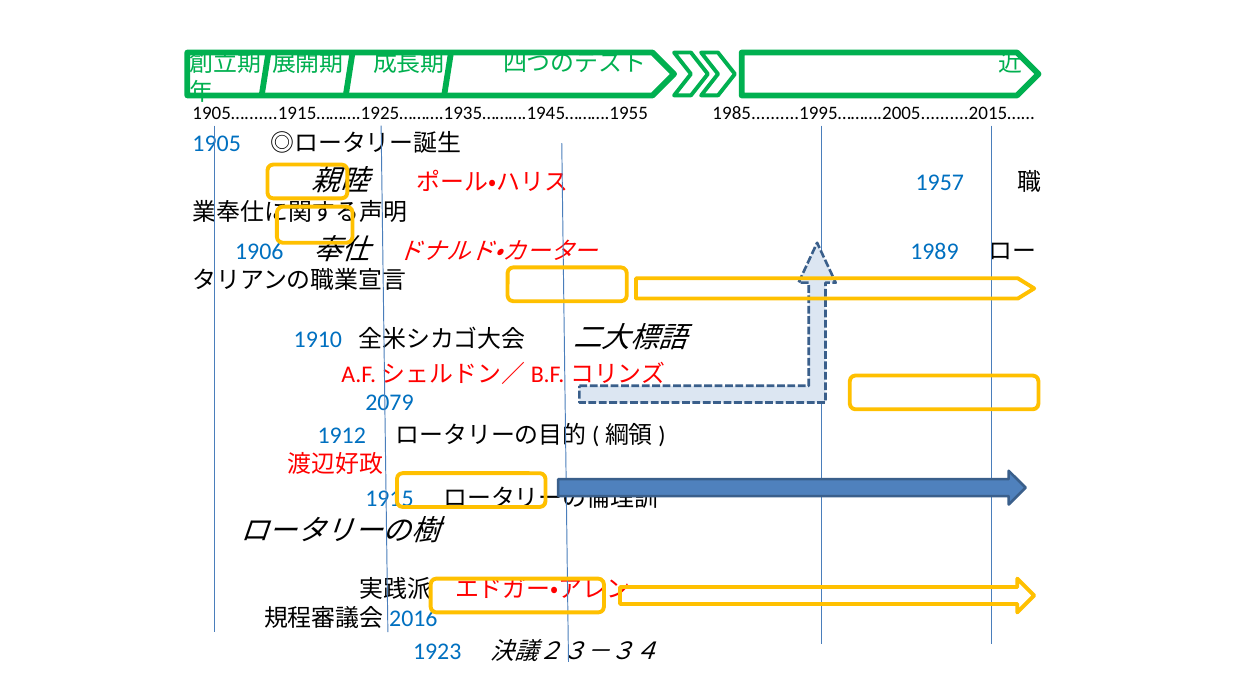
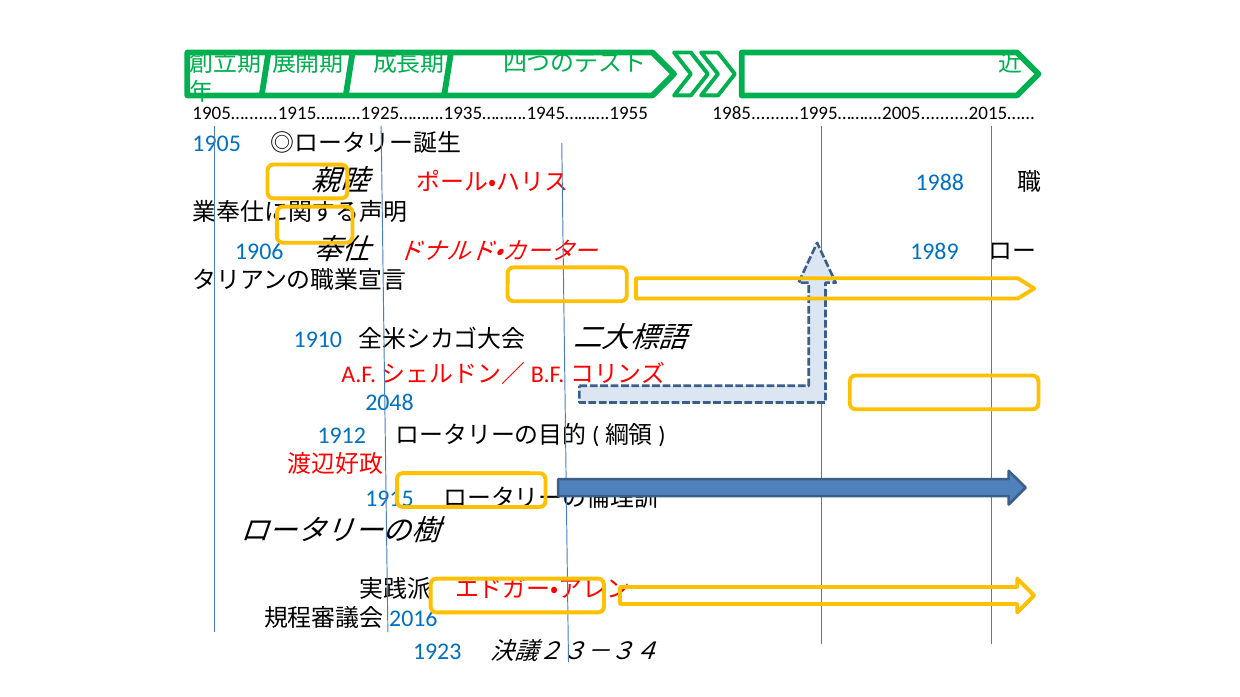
1957: 1957 -> 1988
2079: 2079 -> 2048
